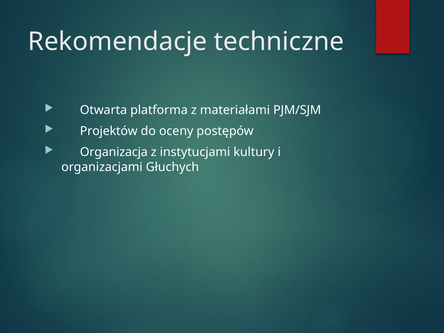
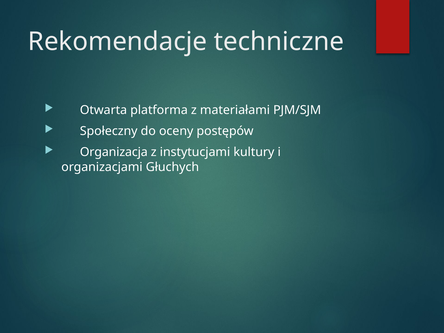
Projektów: Projektów -> Społeczny
